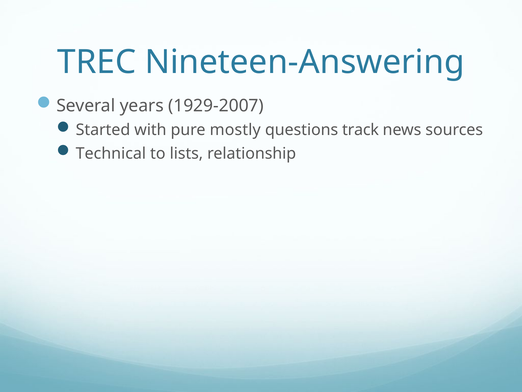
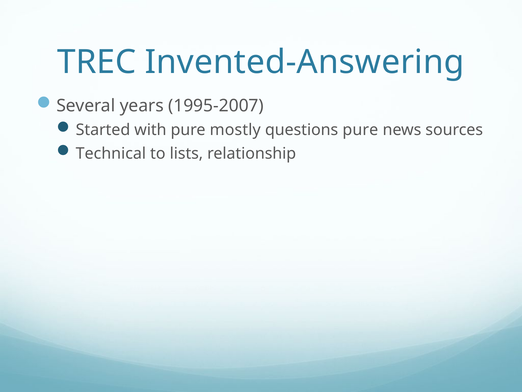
Nineteen-Answering: Nineteen-Answering -> Invented-Answering
1929-2007: 1929-2007 -> 1995-2007
questions track: track -> pure
